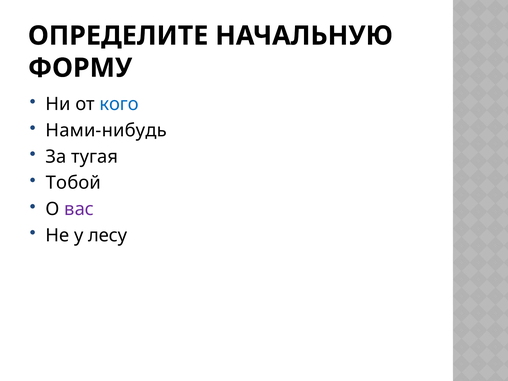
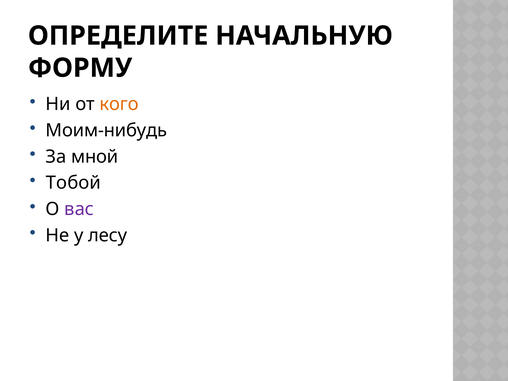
кого colour: blue -> orange
Нами-нибудь: Нами-нибудь -> Моим-нибудь
тугая: тугая -> мной
